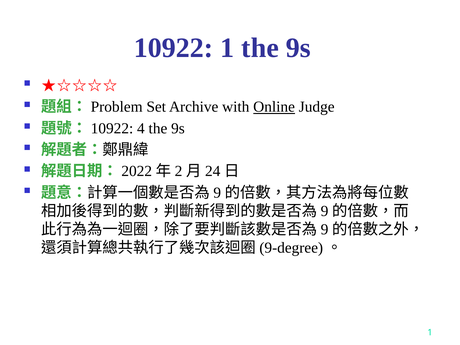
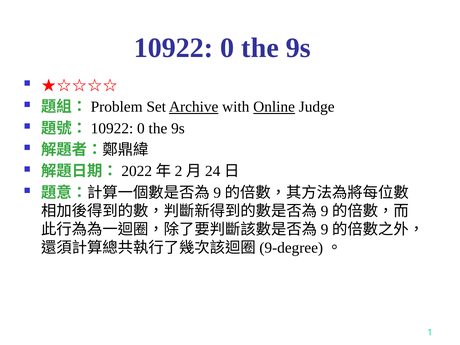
10922 1: 1 -> 0
Archive underline: none -> present
4 at (141, 128): 4 -> 0
